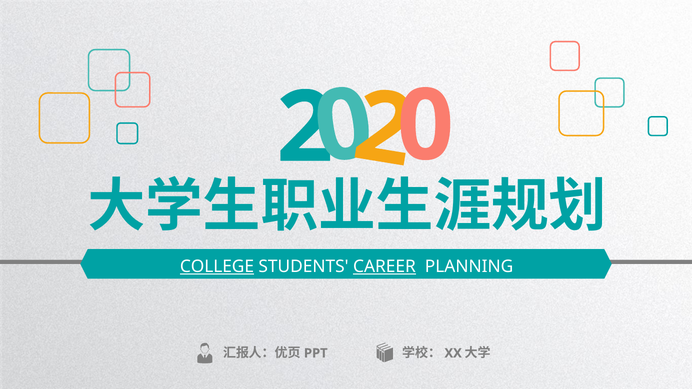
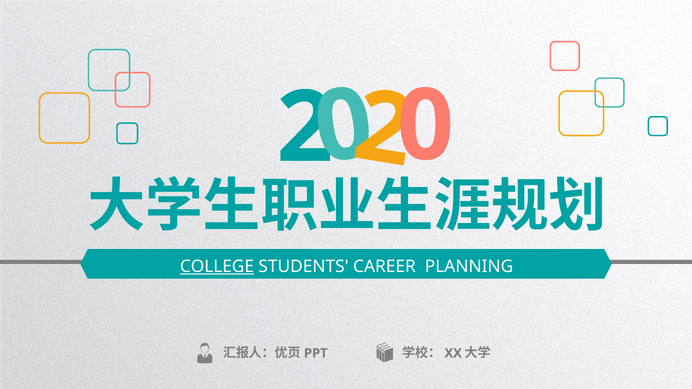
CAREER underline: present -> none
